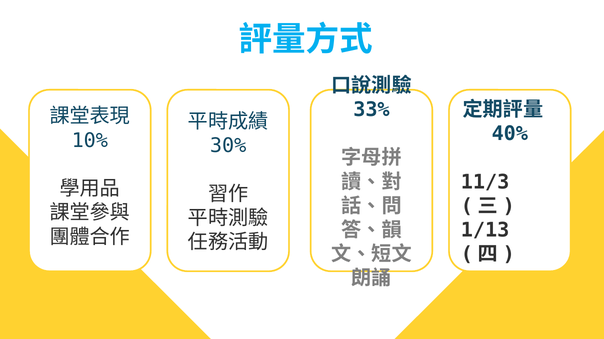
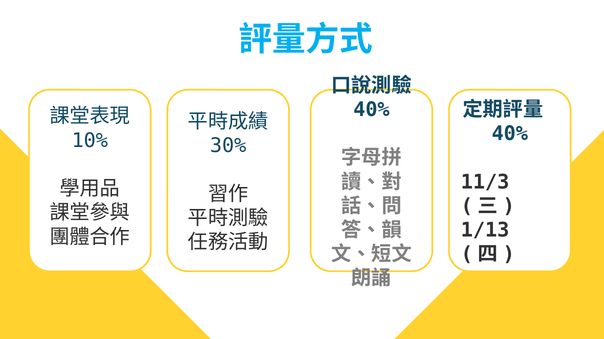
33% at (371, 110): 33% -> 40%
